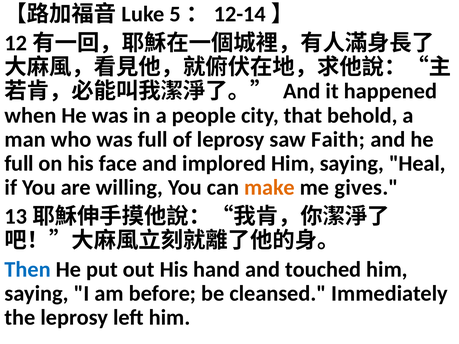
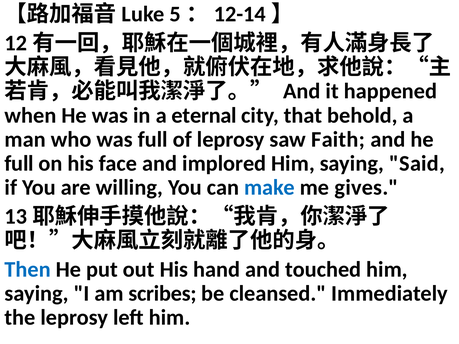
people: people -> eternal
Heal: Heal -> Said
make colour: orange -> blue
before: before -> scribes
